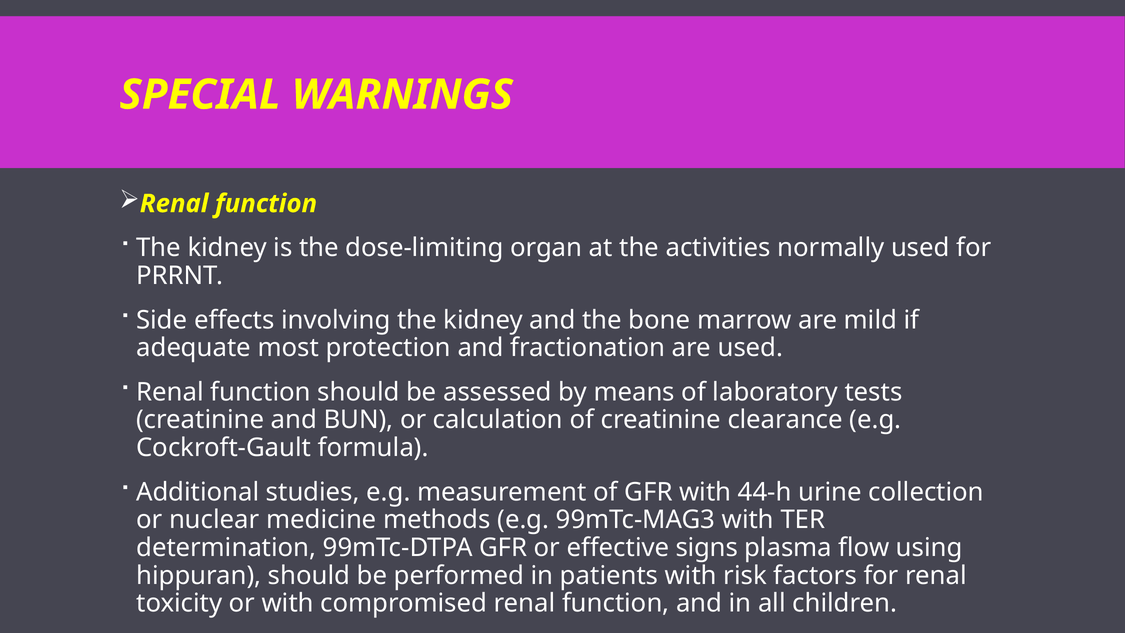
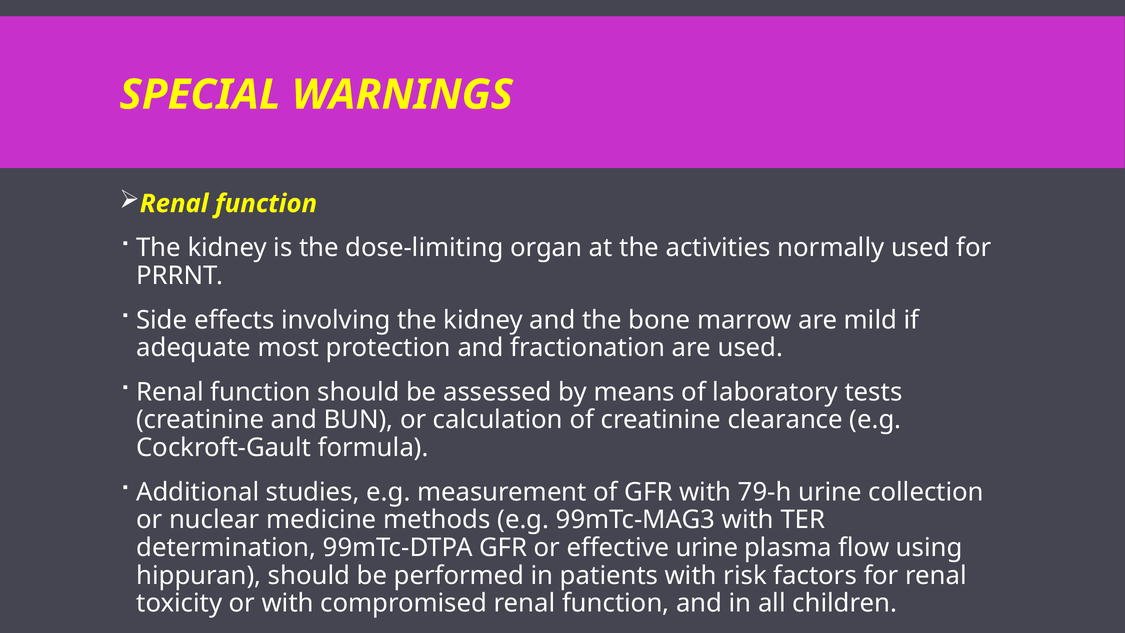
44-h: 44-h -> 79-h
effective signs: signs -> urine
